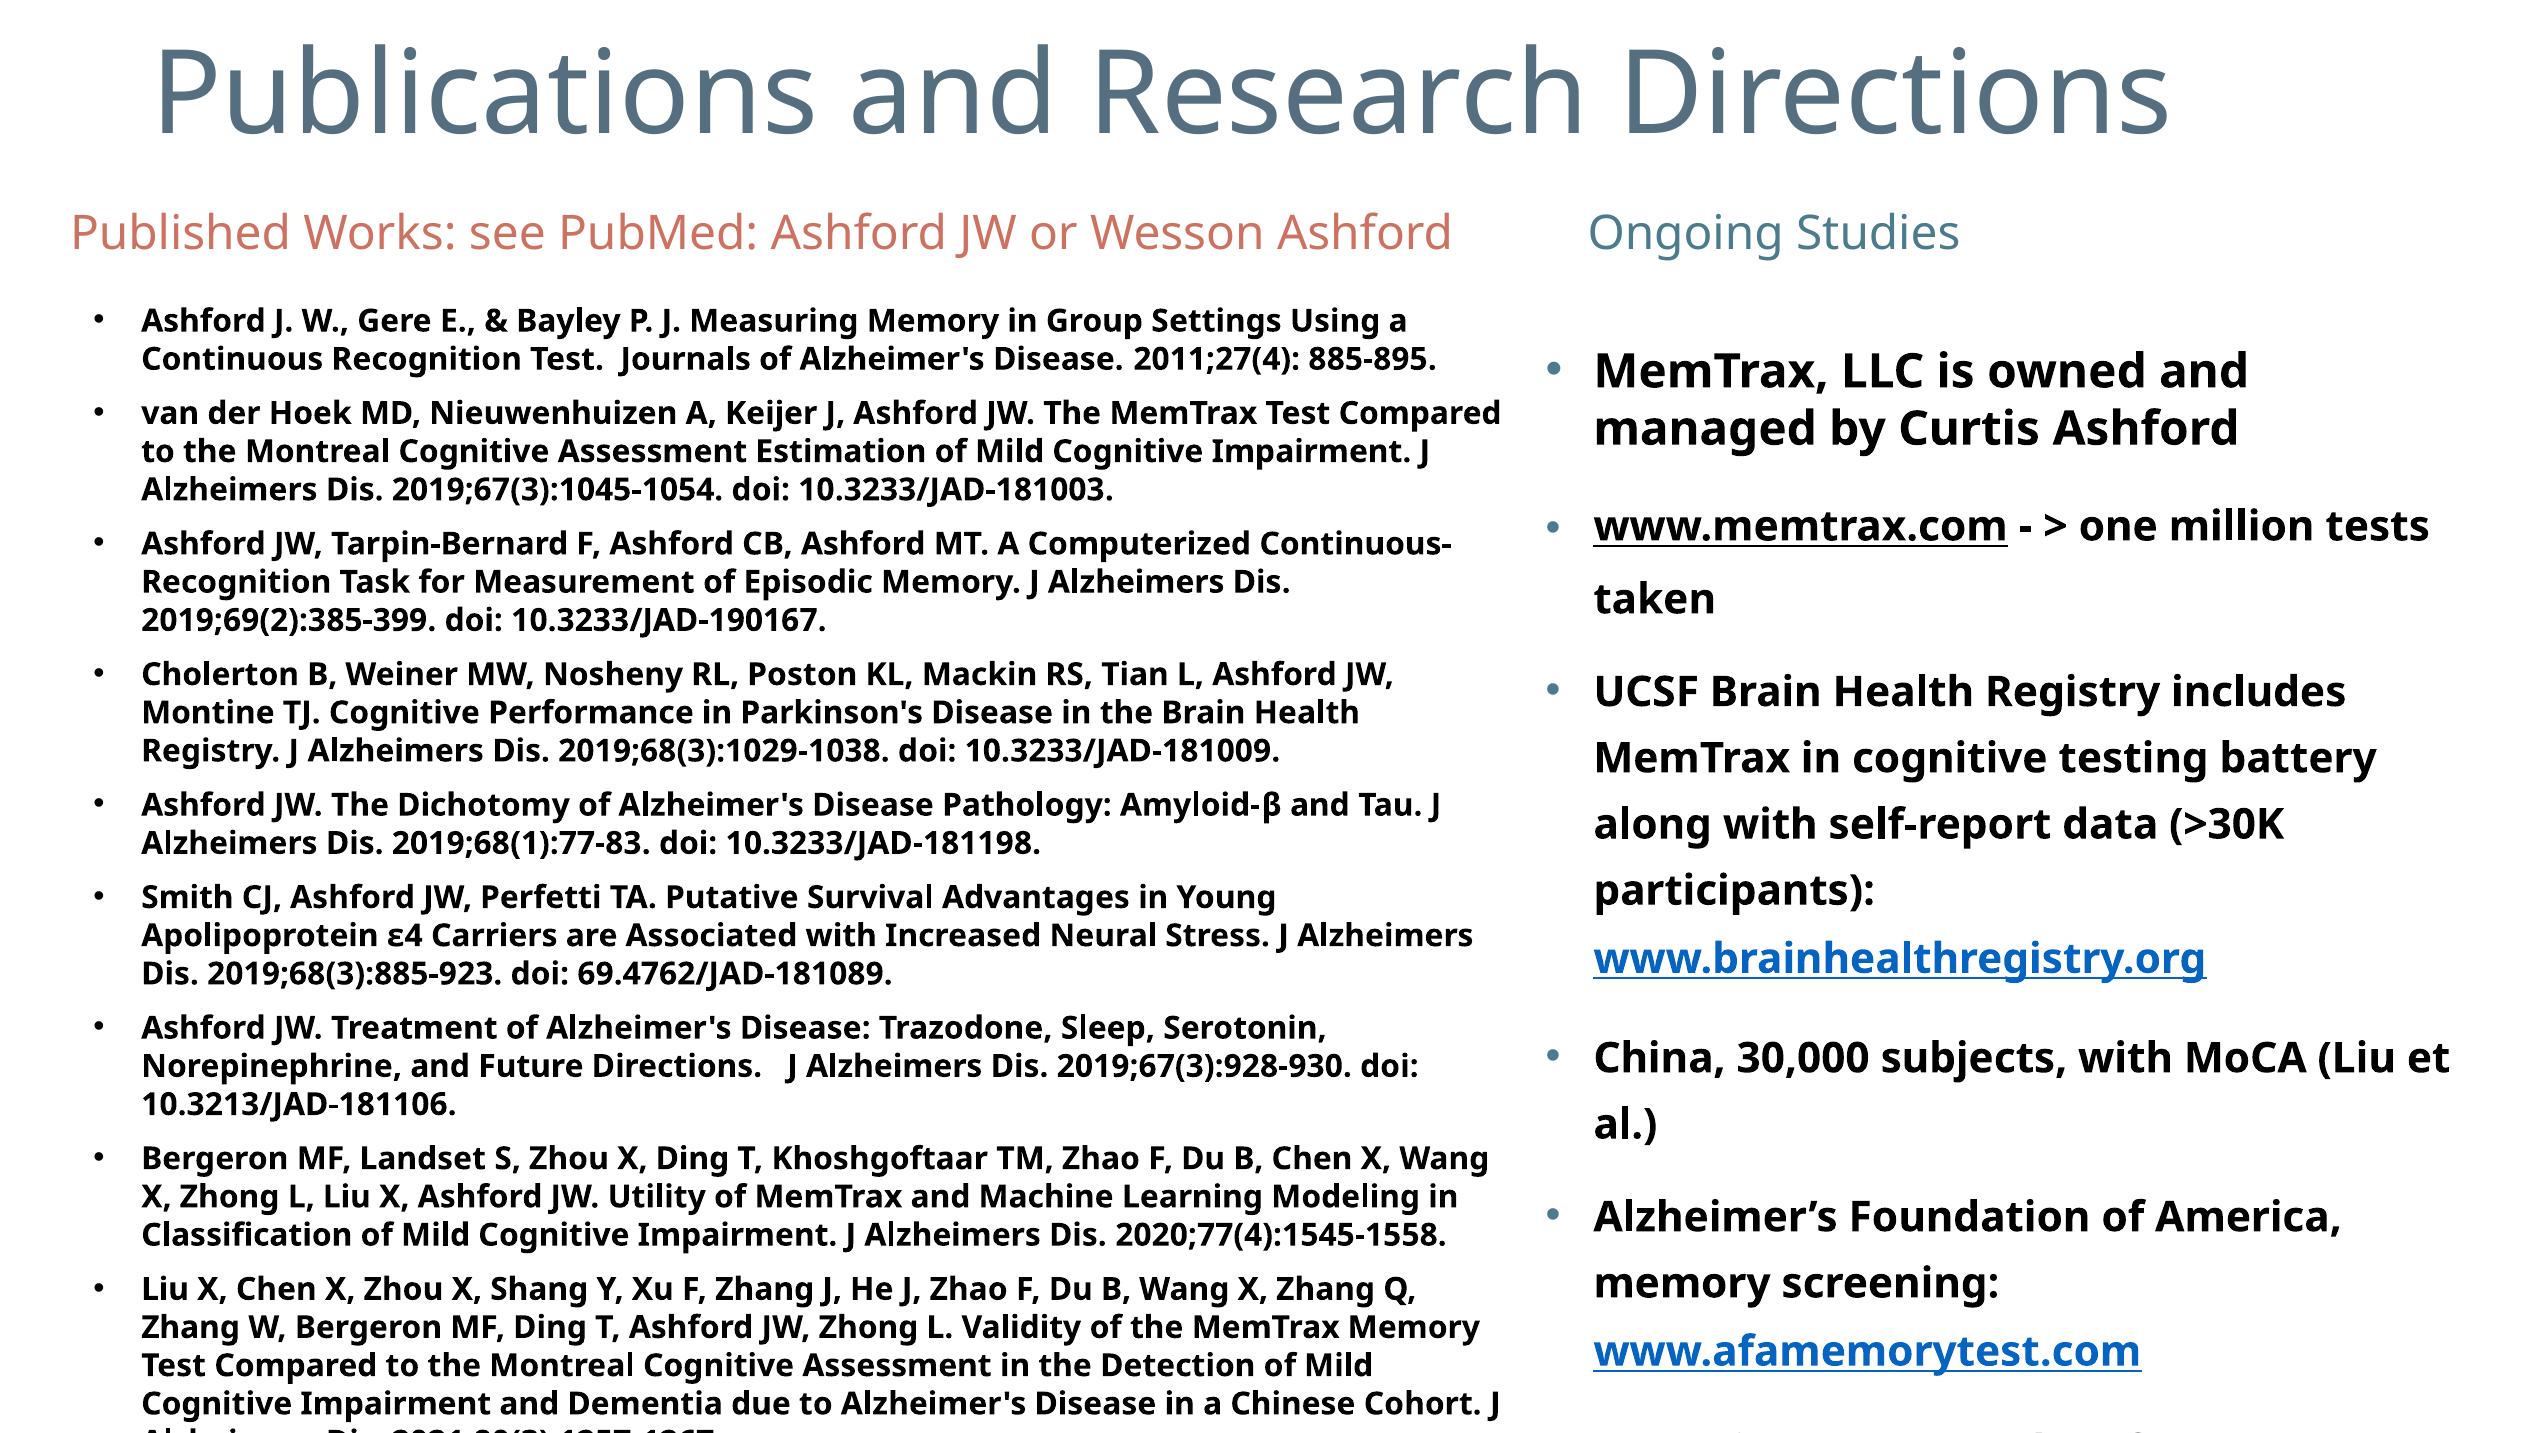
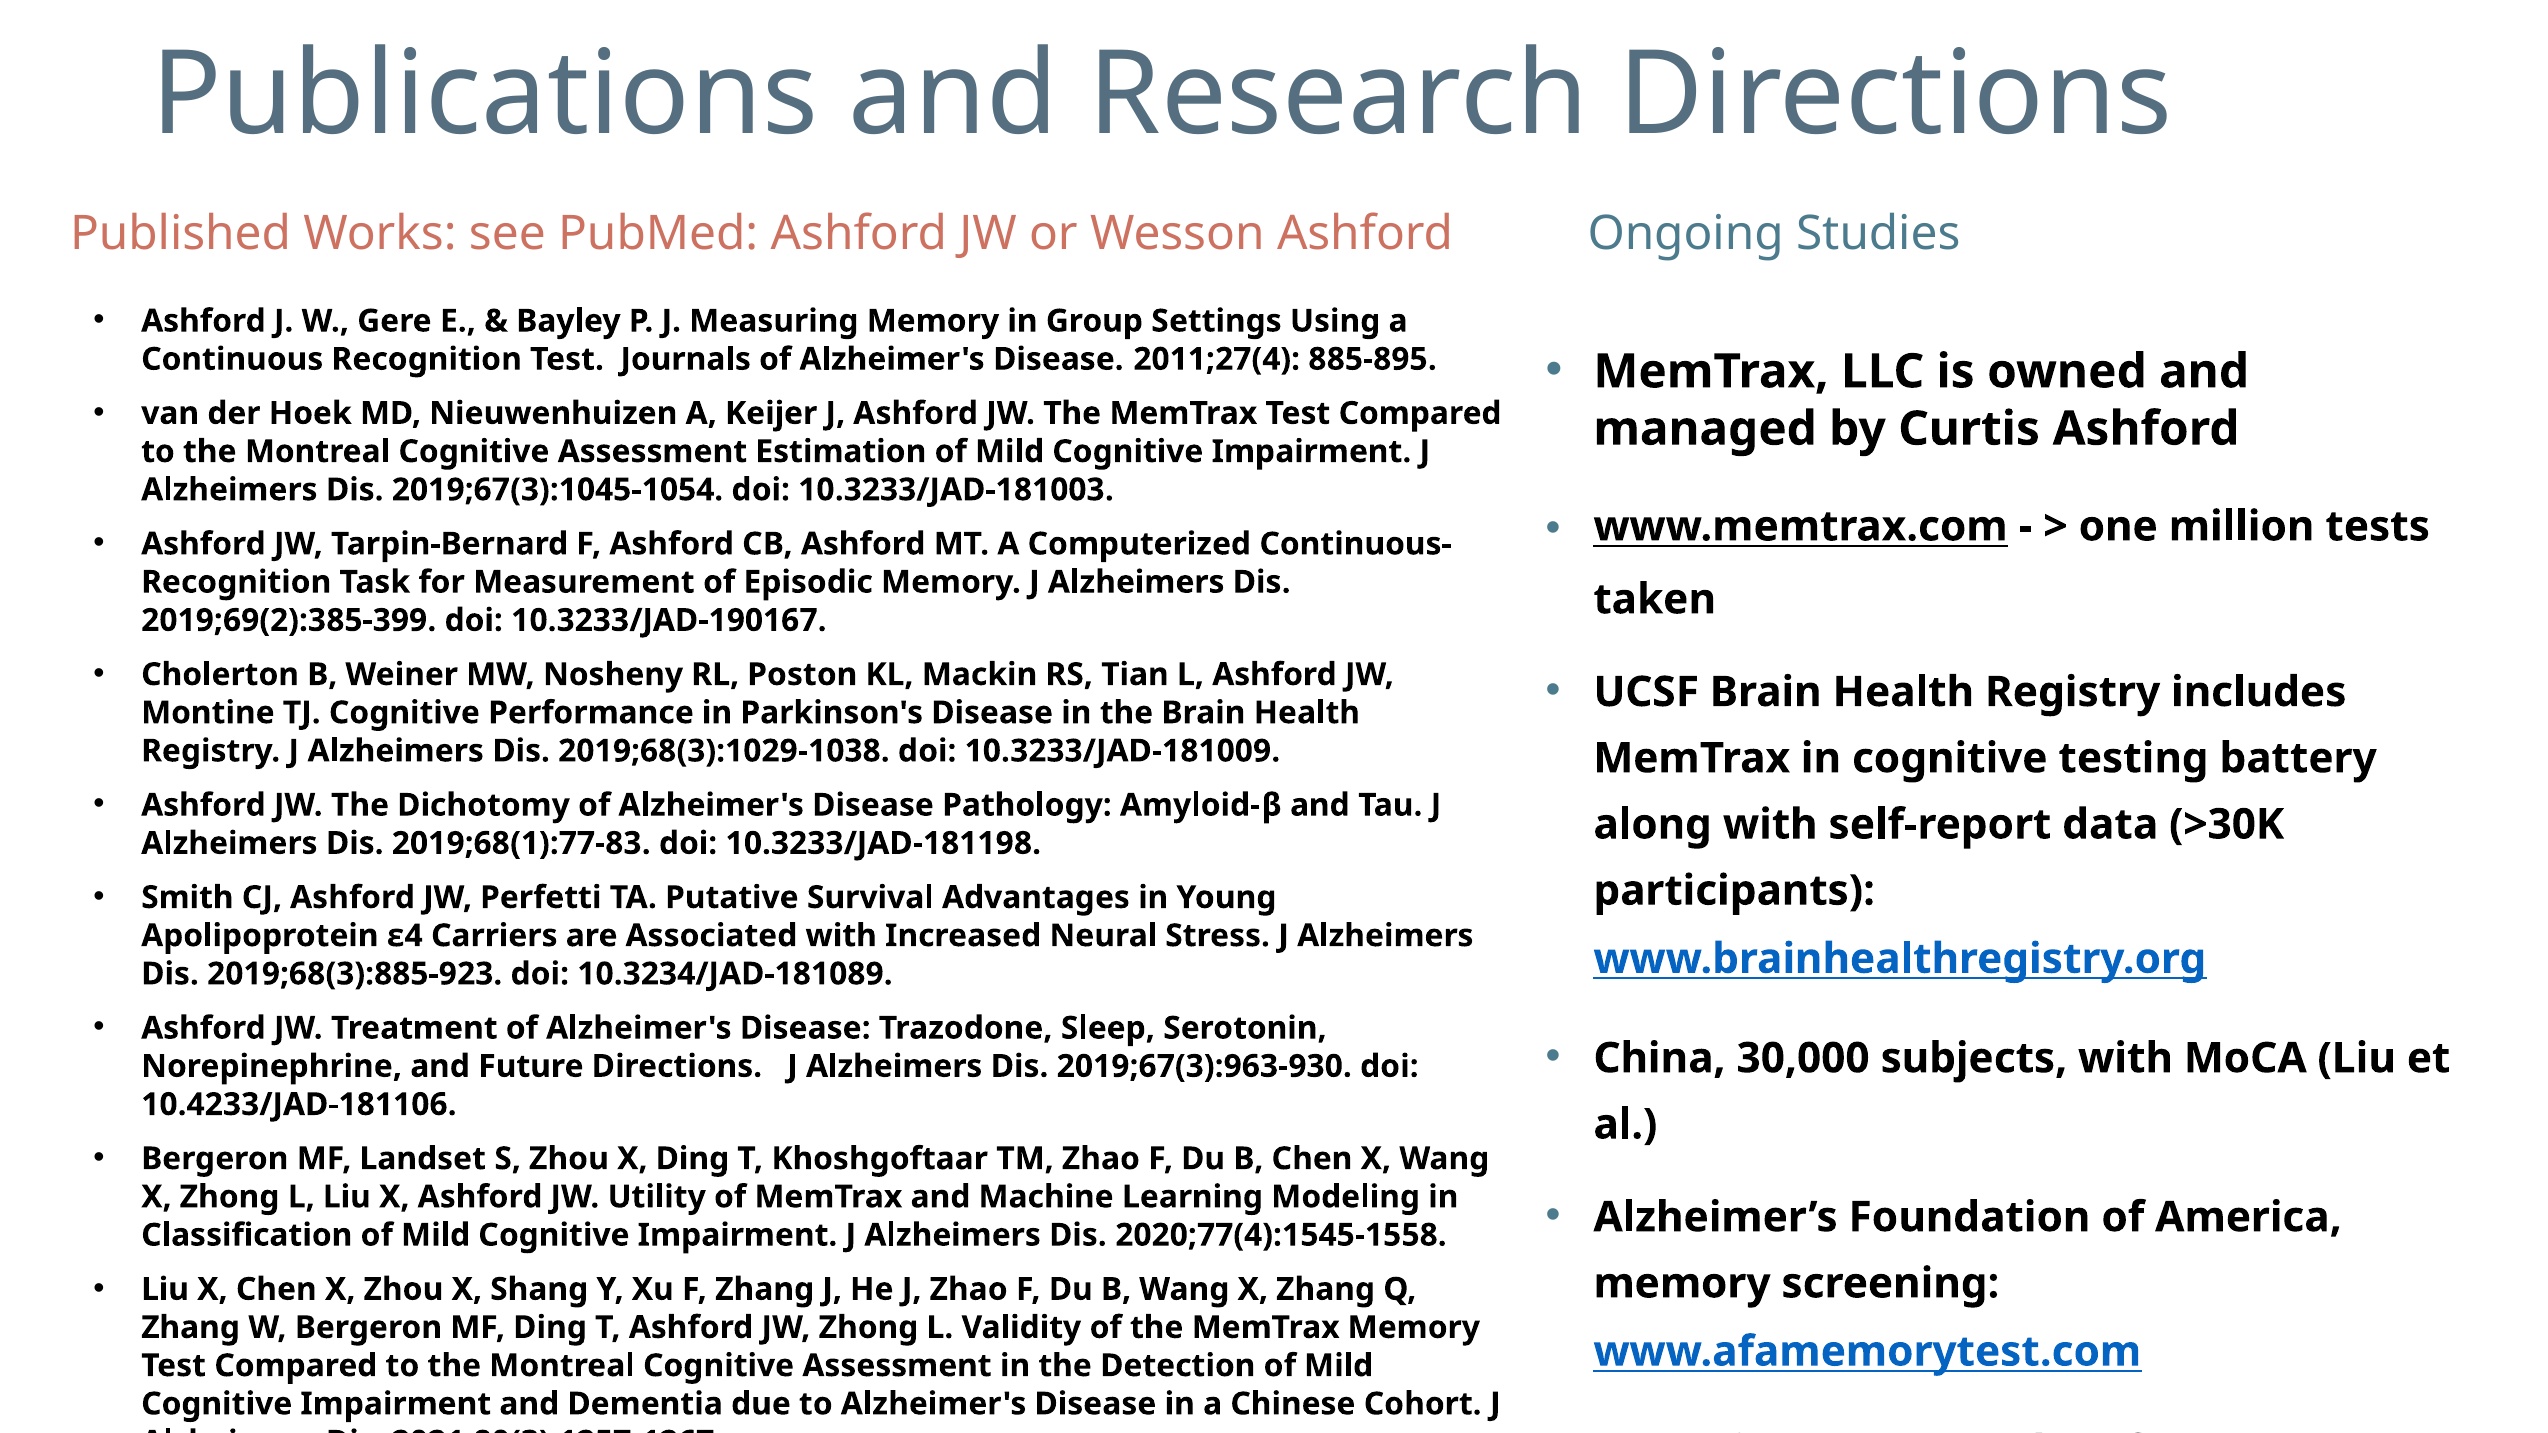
69.4762/JAD-181089: 69.4762/JAD-181089 -> 10.3234/JAD-181089
2019;67(3):928-930: 2019;67(3):928-930 -> 2019;67(3):963-930
10.3213/JAD-181106: 10.3213/JAD-181106 -> 10.4233/JAD-181106
